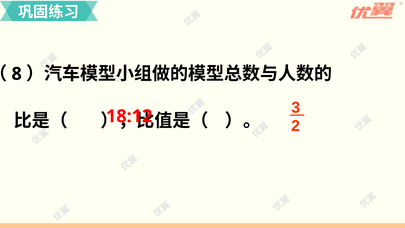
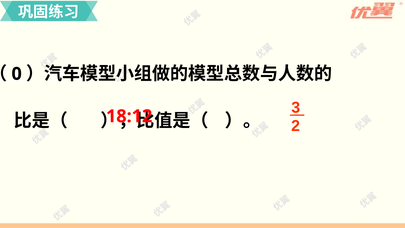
8: 8 -> 0
